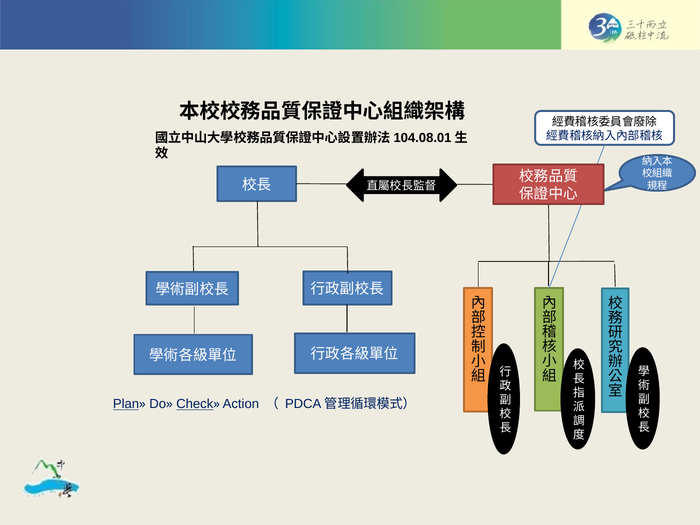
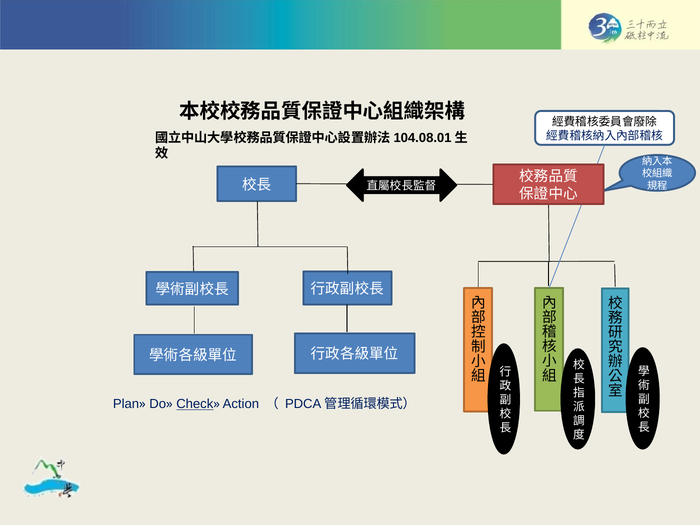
Plan underline: present -> none
